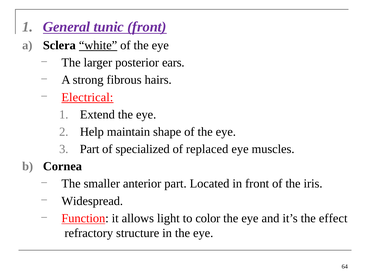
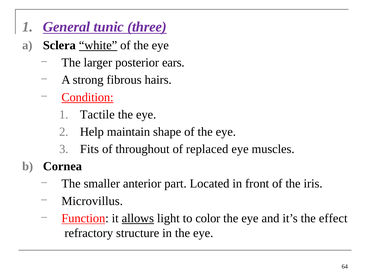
tunic front: front -> three
Electrical: Electrical -> Condition
Extend: Extend -> Tactile
Part at (90, 149): Part -> Fits
specialized: specialized -> throughout
Widespread: Widespread -> Microvillus
allows underline: none -> present
